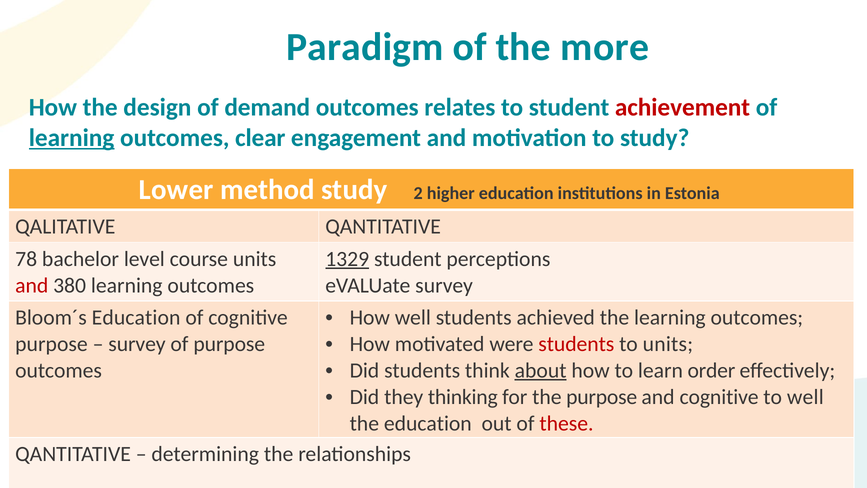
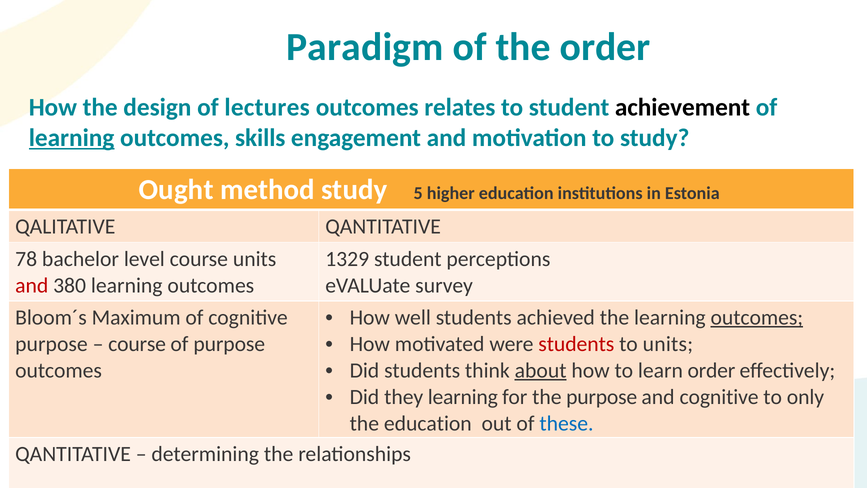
the more: more -> order
demand: demand -> lectures
achievement colour: red -> black
clear: clear -> skills
Lower: Lower -> Ought
2: 2 -> 5
1329 underline: present -> none
outcomes at (757, 317) underline: none -> present
Bloom´s Education: Education -> Maximum
survey at (137, 344): survey -> course
they thinking: thinking -> learning
to well: well -> only
these colour: red -> blue
